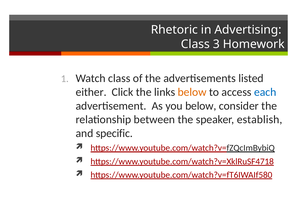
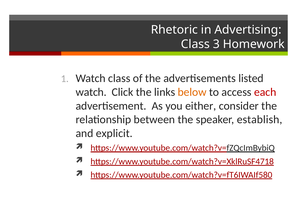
either at (91, 92): either -> watch
each colour: blue -> red
you below: below -> either
specific: specific -> explicit
